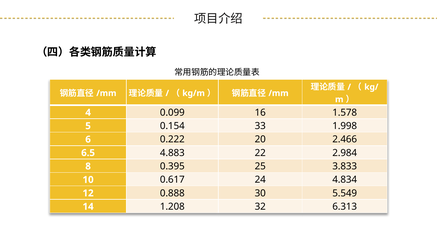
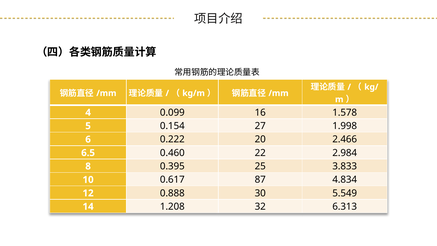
33: 33 -> 27
4.883: 4.883 -> 0.460
24: 24 -> 87
